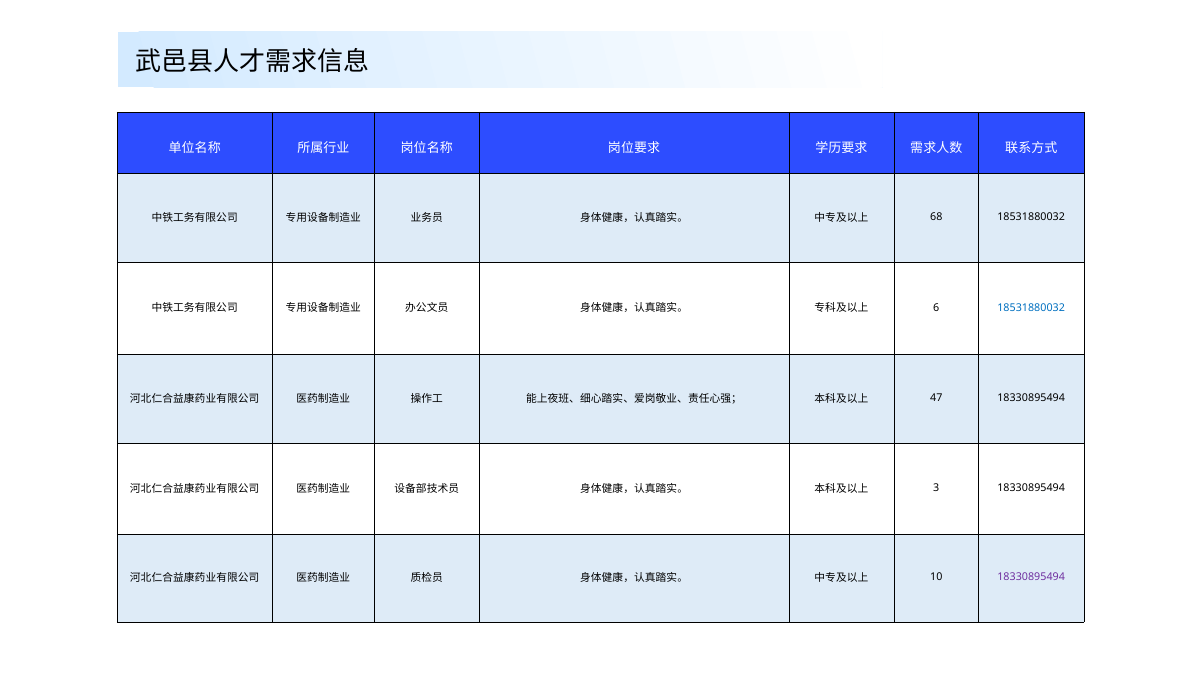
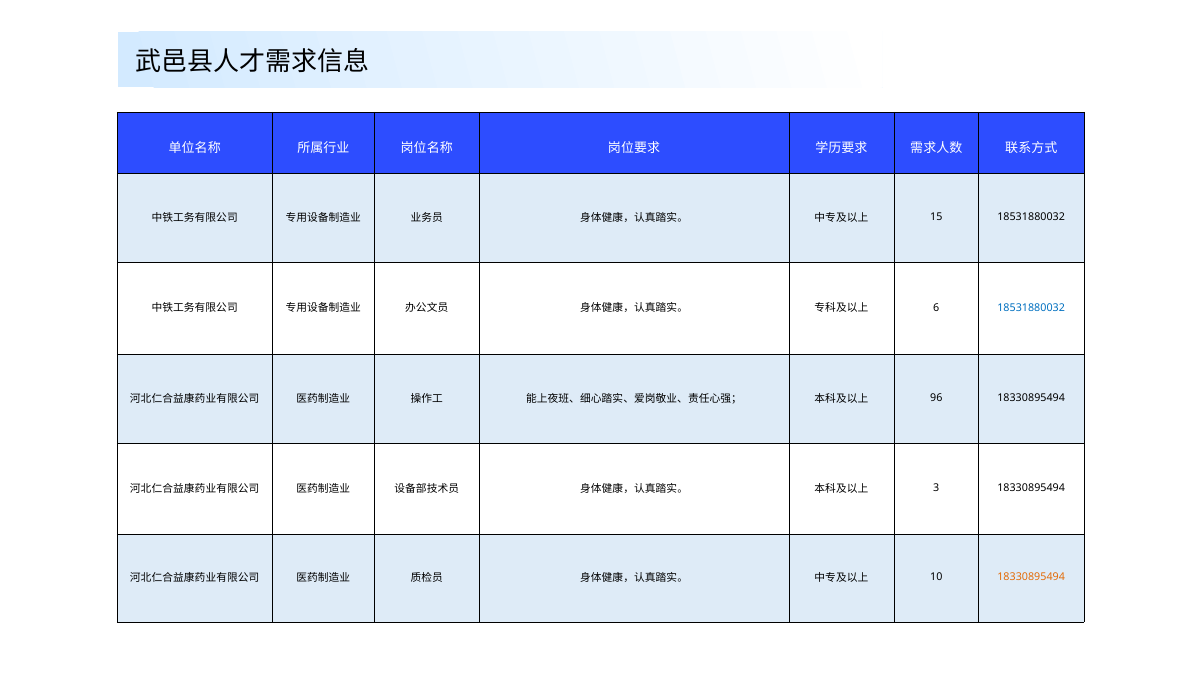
68: 68 -> 15
47: 47 -> 96
18330895494 at (1031, 577) colour: purple -> orange
